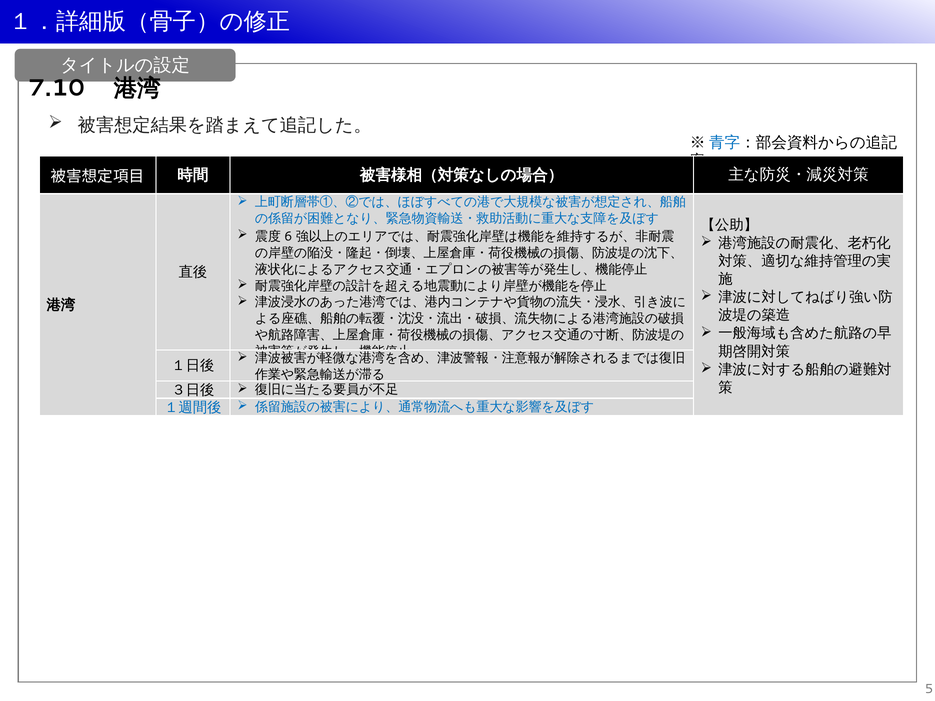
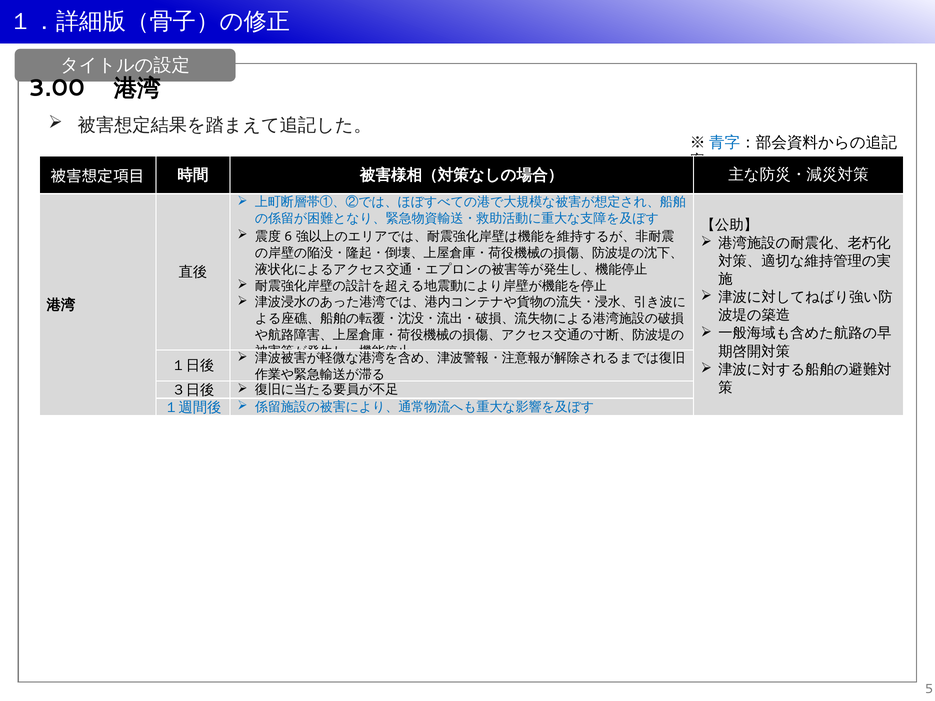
7.10: 7.10 -> 3.00
